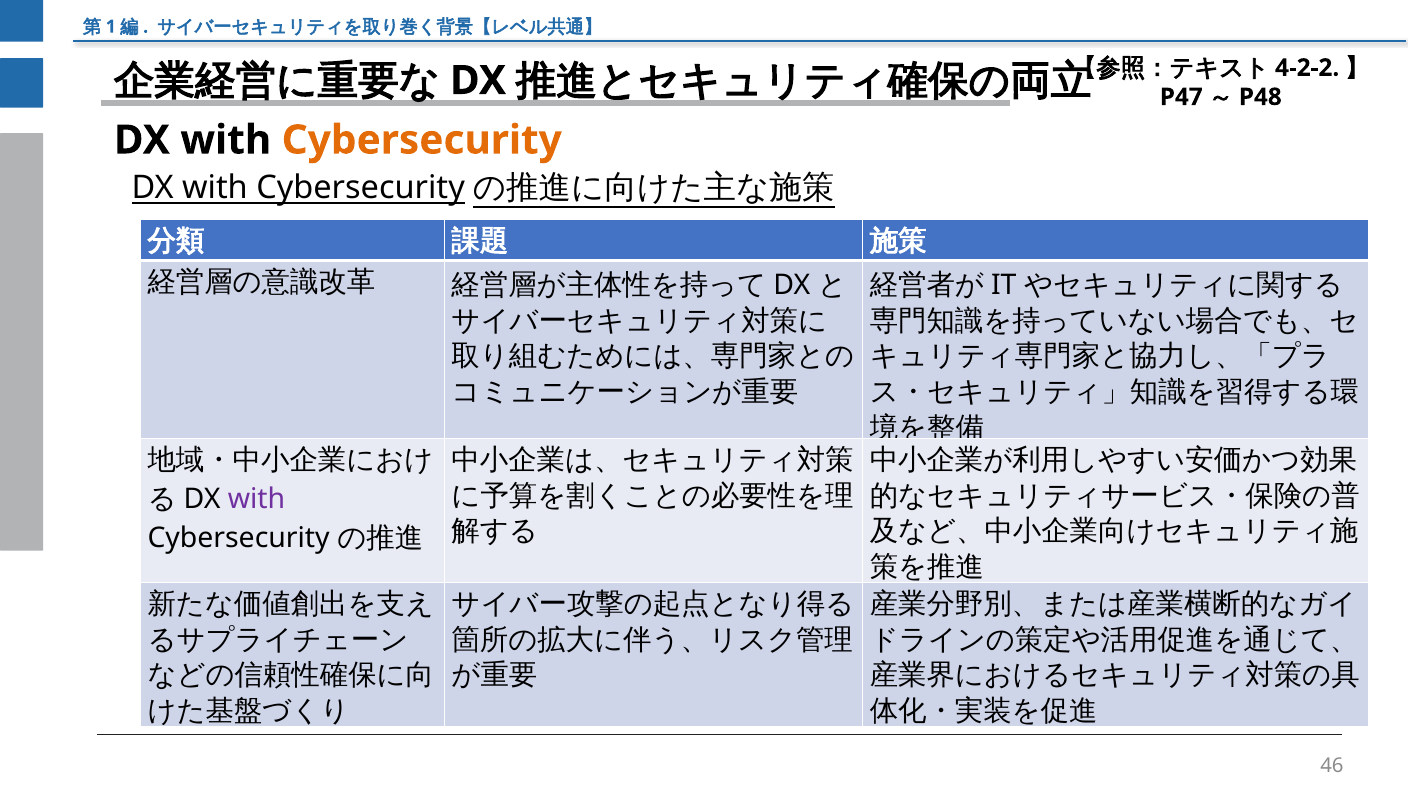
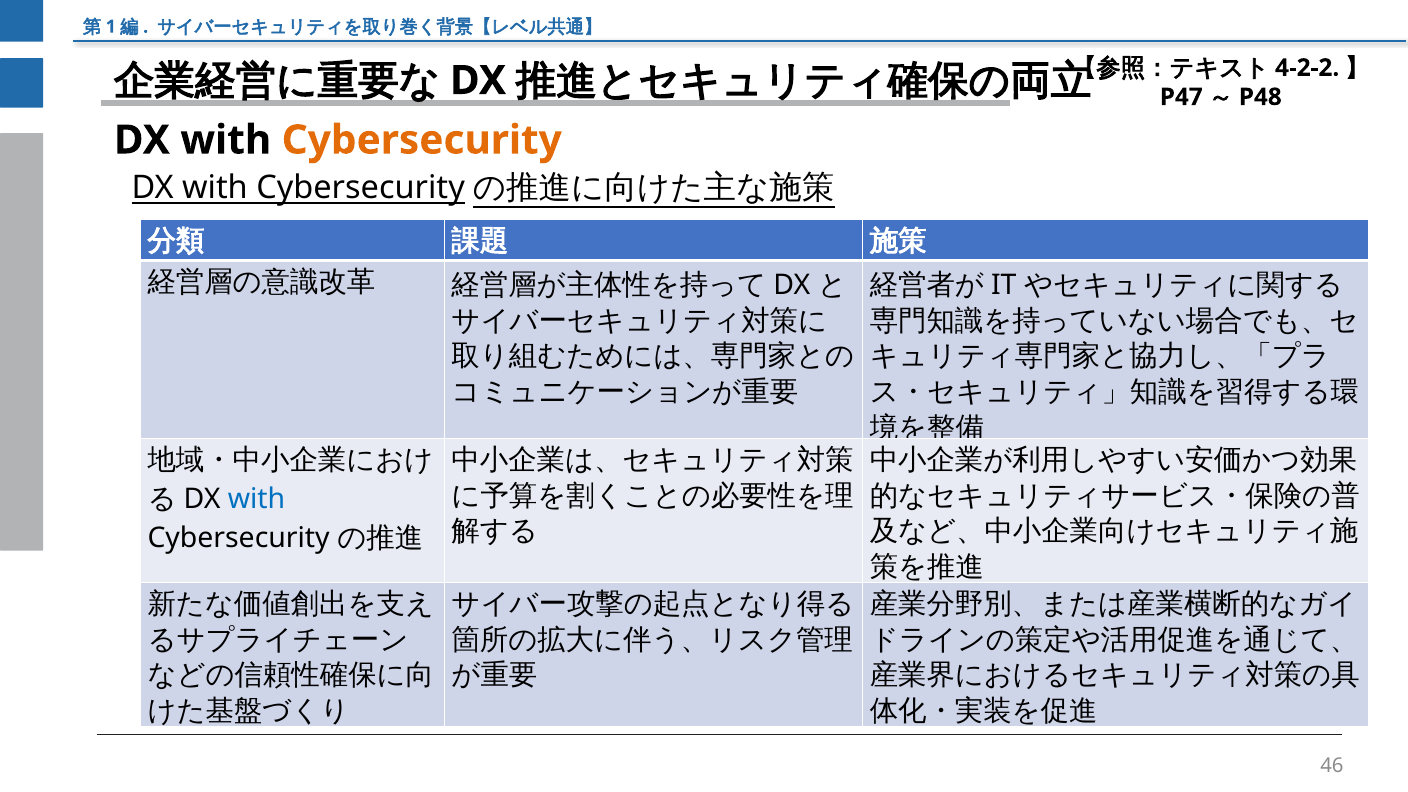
with at (257, 499) colour: purple -> blue
